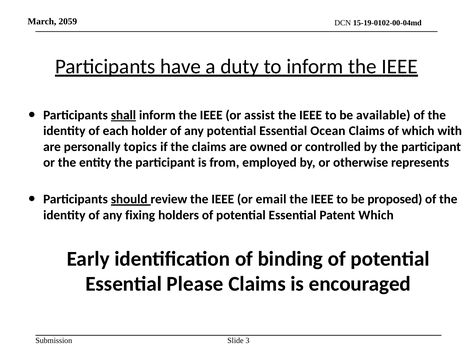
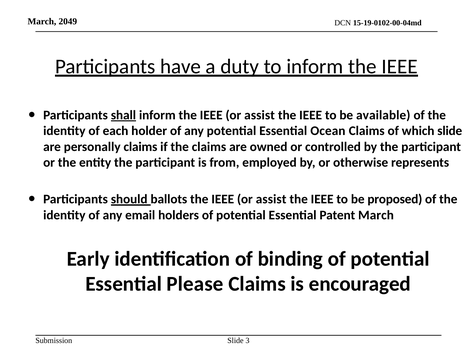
2059: 2059 -> 2049
which with: with -> slide
personally topics: topics -> claims
review: review -> ballots
email at (271, 199): email -> assist
fixing: fixing -> email
Patent Which: Which -> March
